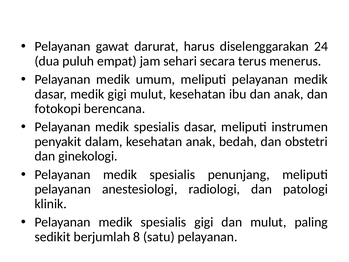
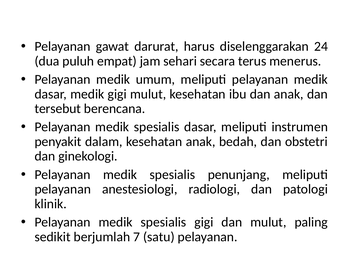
fotokopi: fotokopi -> tersebut
8: 8 -> 7
